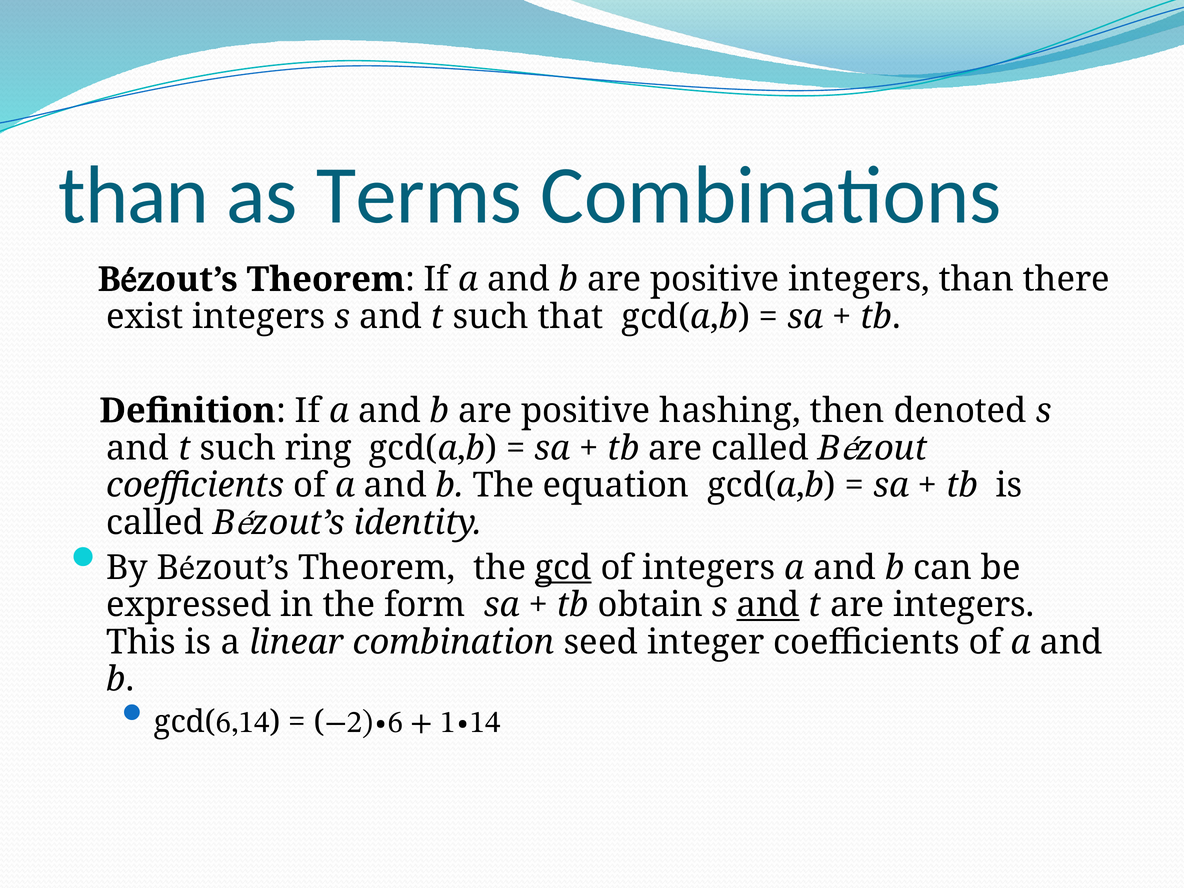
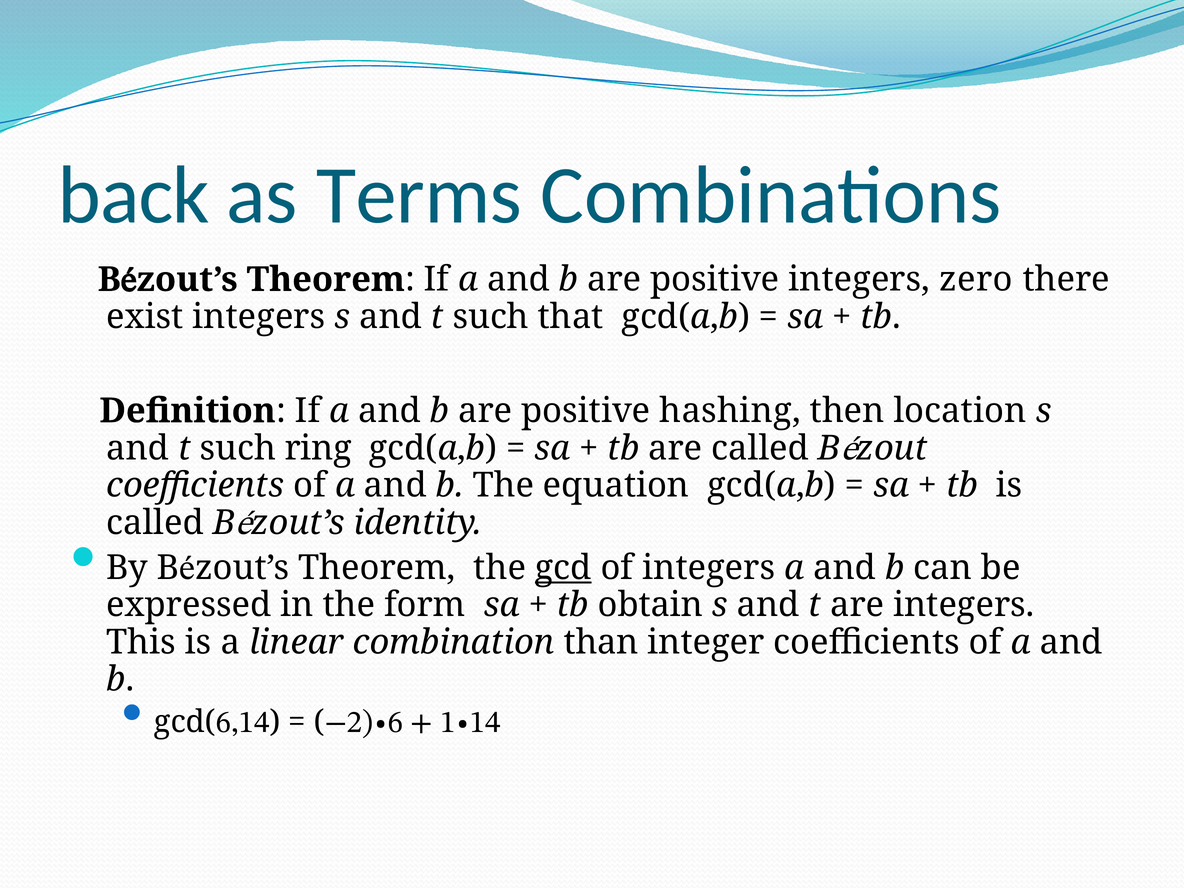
than at (134, 196): than -> back
integers than: than -> zero
denoted: denoted -> location
and at (768, 605) underline: present -> none
seed: seed -> than
